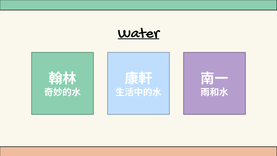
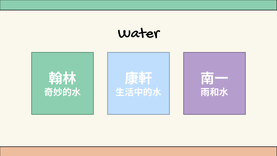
Water underline: present -> none
